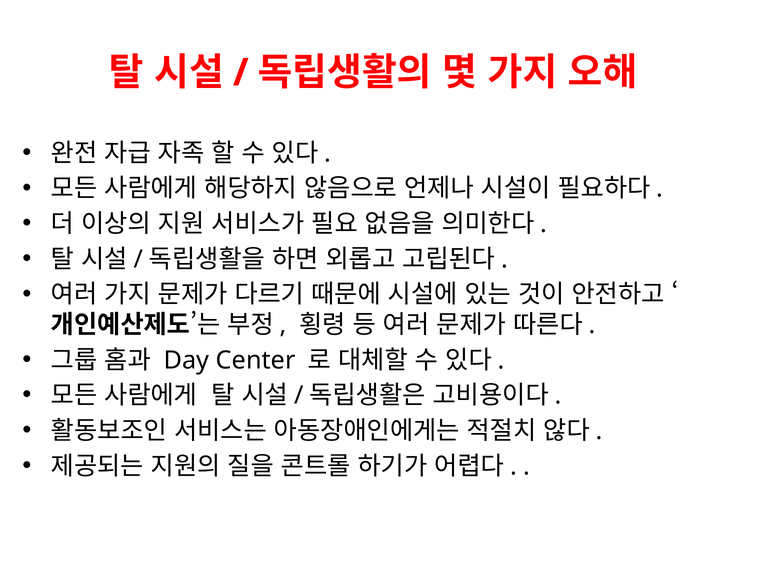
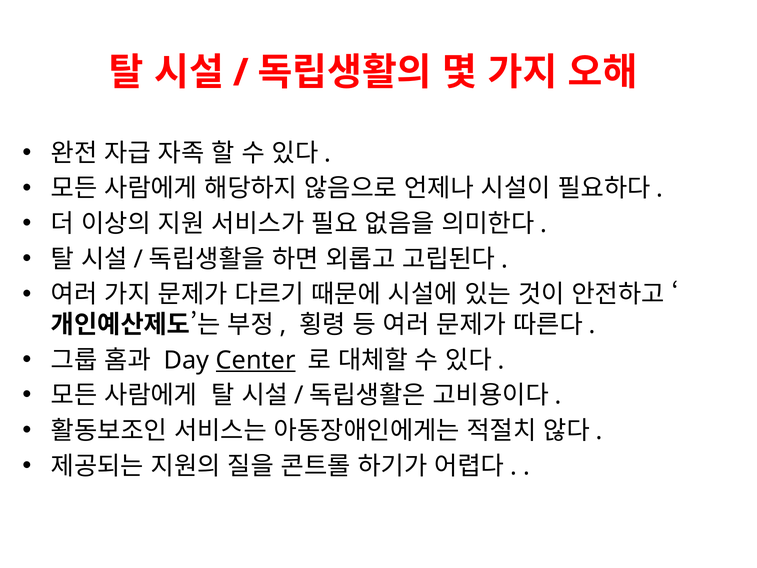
Center underline: none -> present
